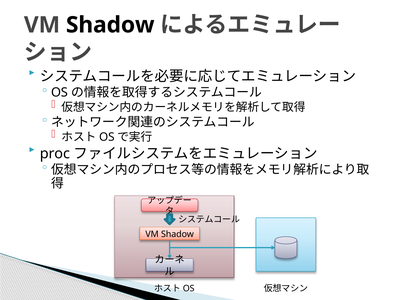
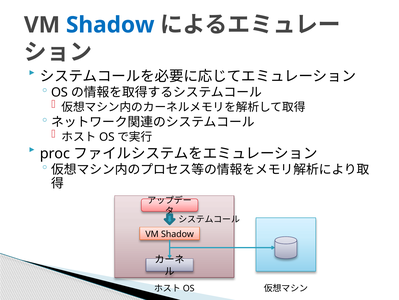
Shadow at (110, 25) colour: black -> blue
